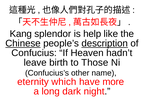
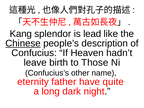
help: help -> lead
description underline: present -> none
which: which -> father
more: more -> quite
